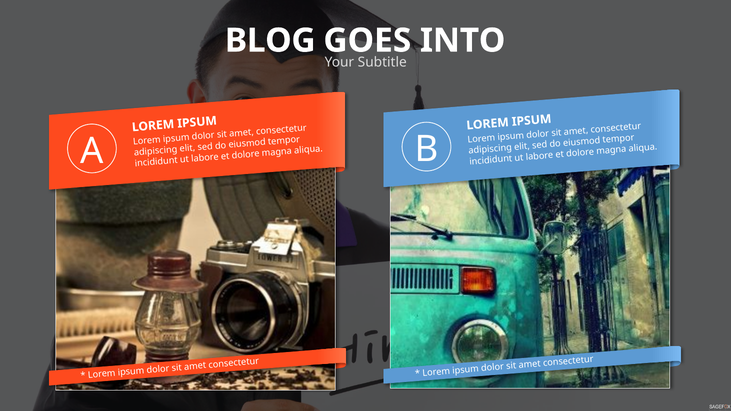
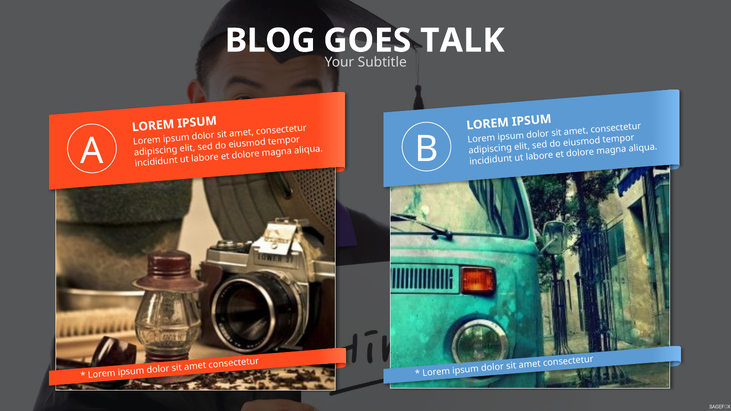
INTO: INTO -> TALK
